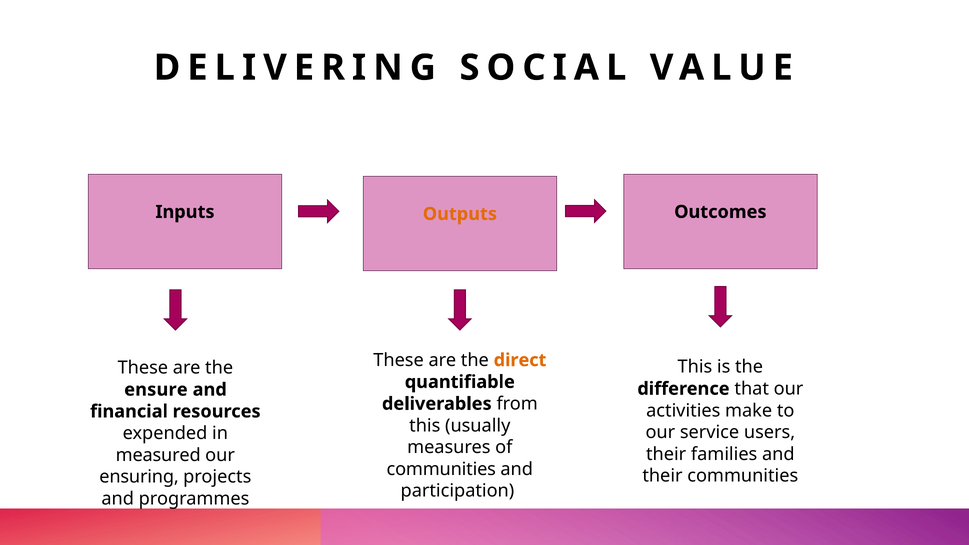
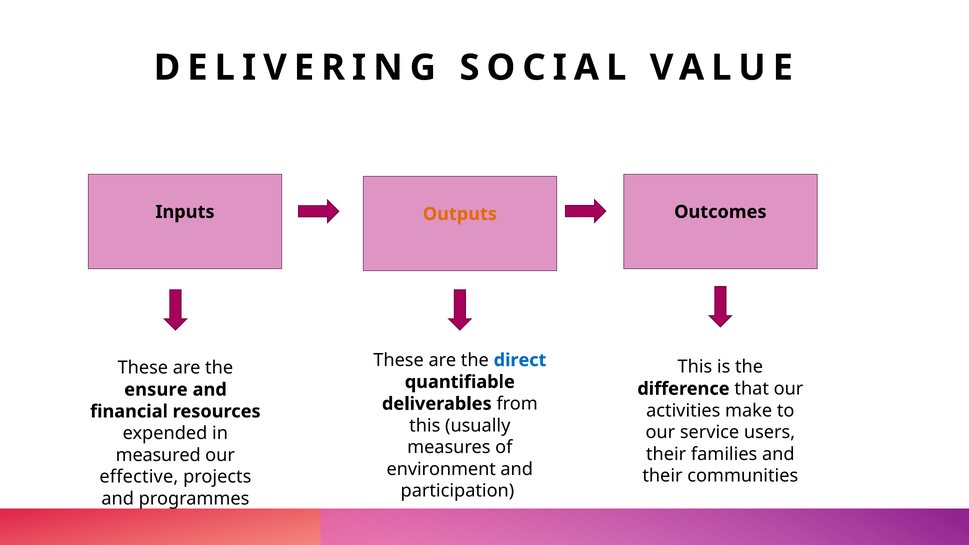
direct colour: orange -> blue
communities at (441, 469): communities -> environment
ensuring: ensuring -> effective
